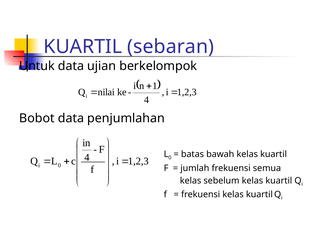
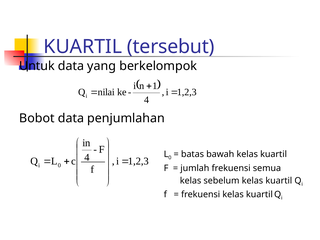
sebaran: sebaran -> tersebut
ujian: ujian -> yang
